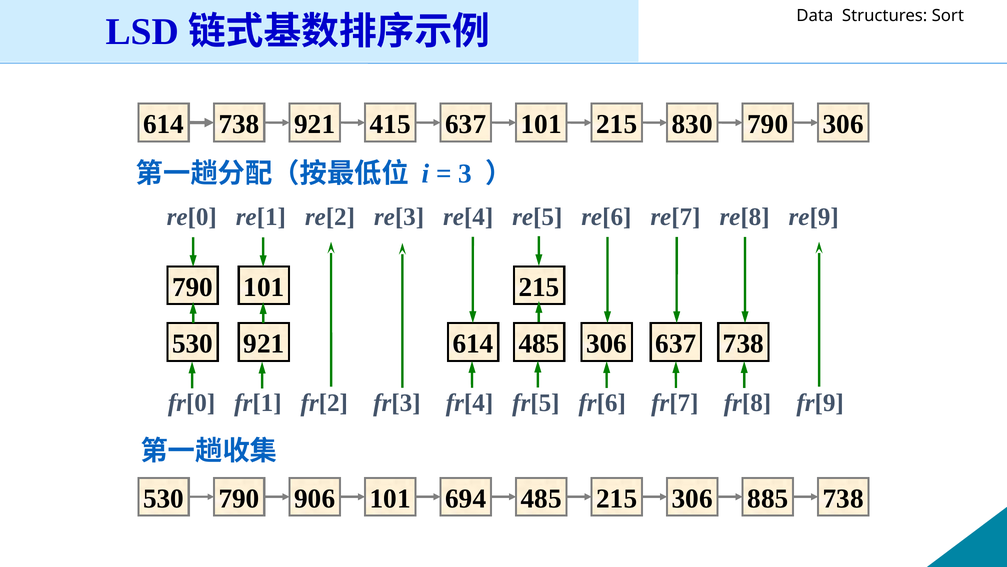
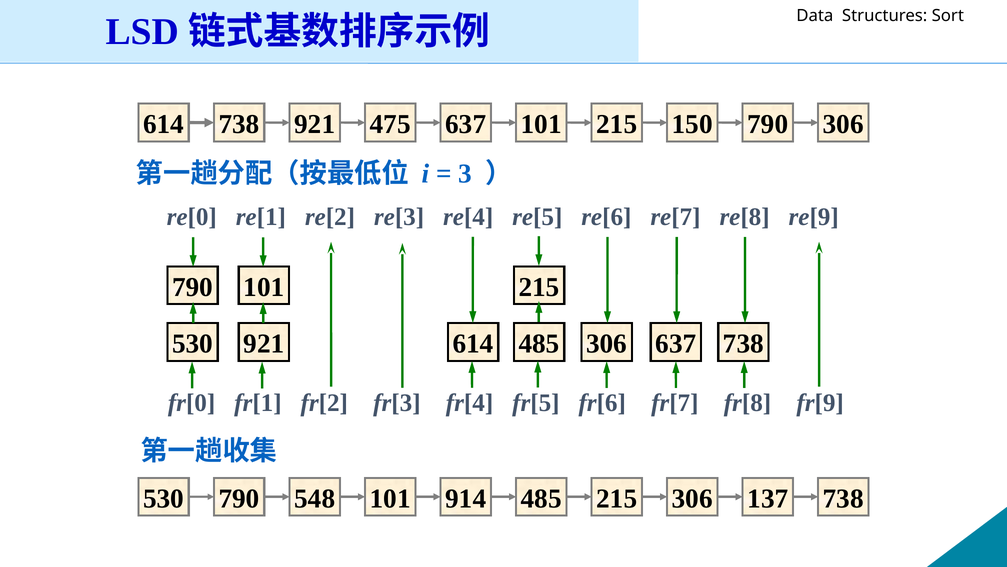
415: 415 -> 475
830: 830 -> 150
906: 906 -> 548
694: 694 -> 914
885: 885 -> 137
